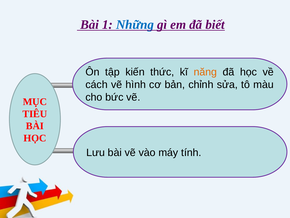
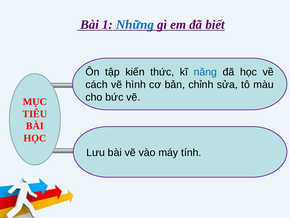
năng colour: orange -> blue
